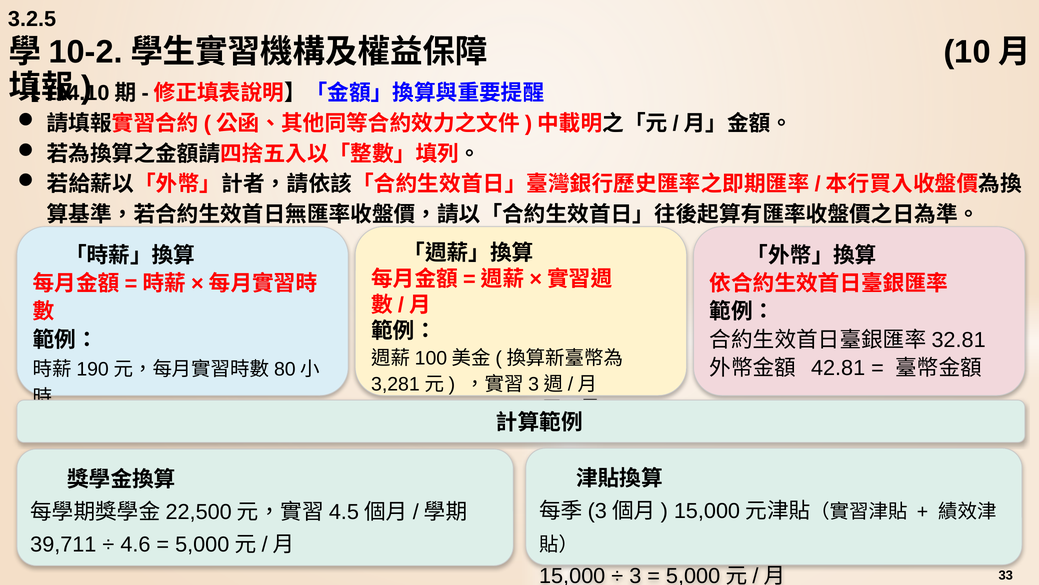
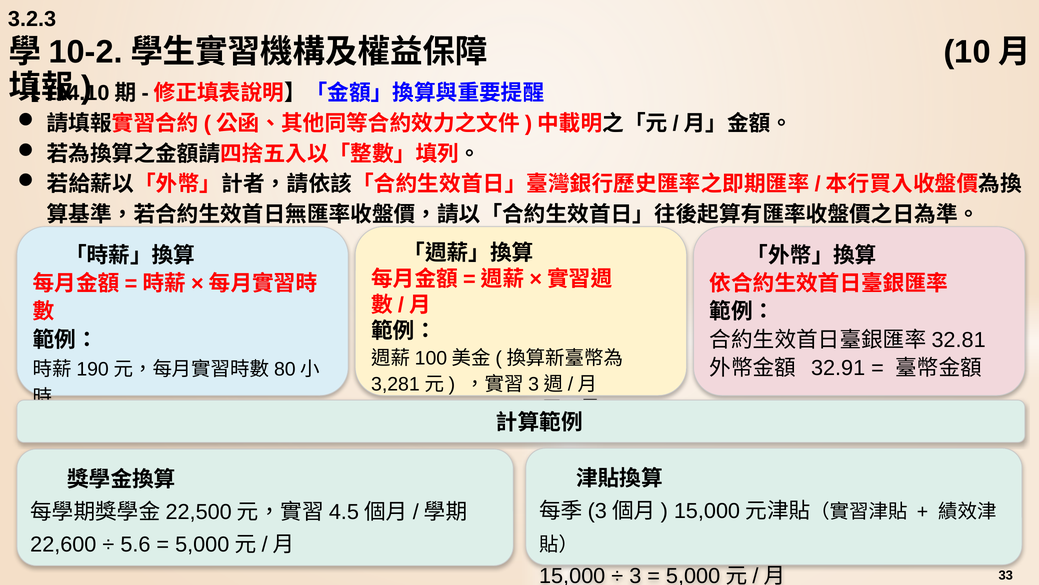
3.2.5: 3.2.5 -> 3.2.3
42.81: 42.81 -> 32.91
39,711: 39,711 -> 22,600
4.6: 4.6 -> 5.6
